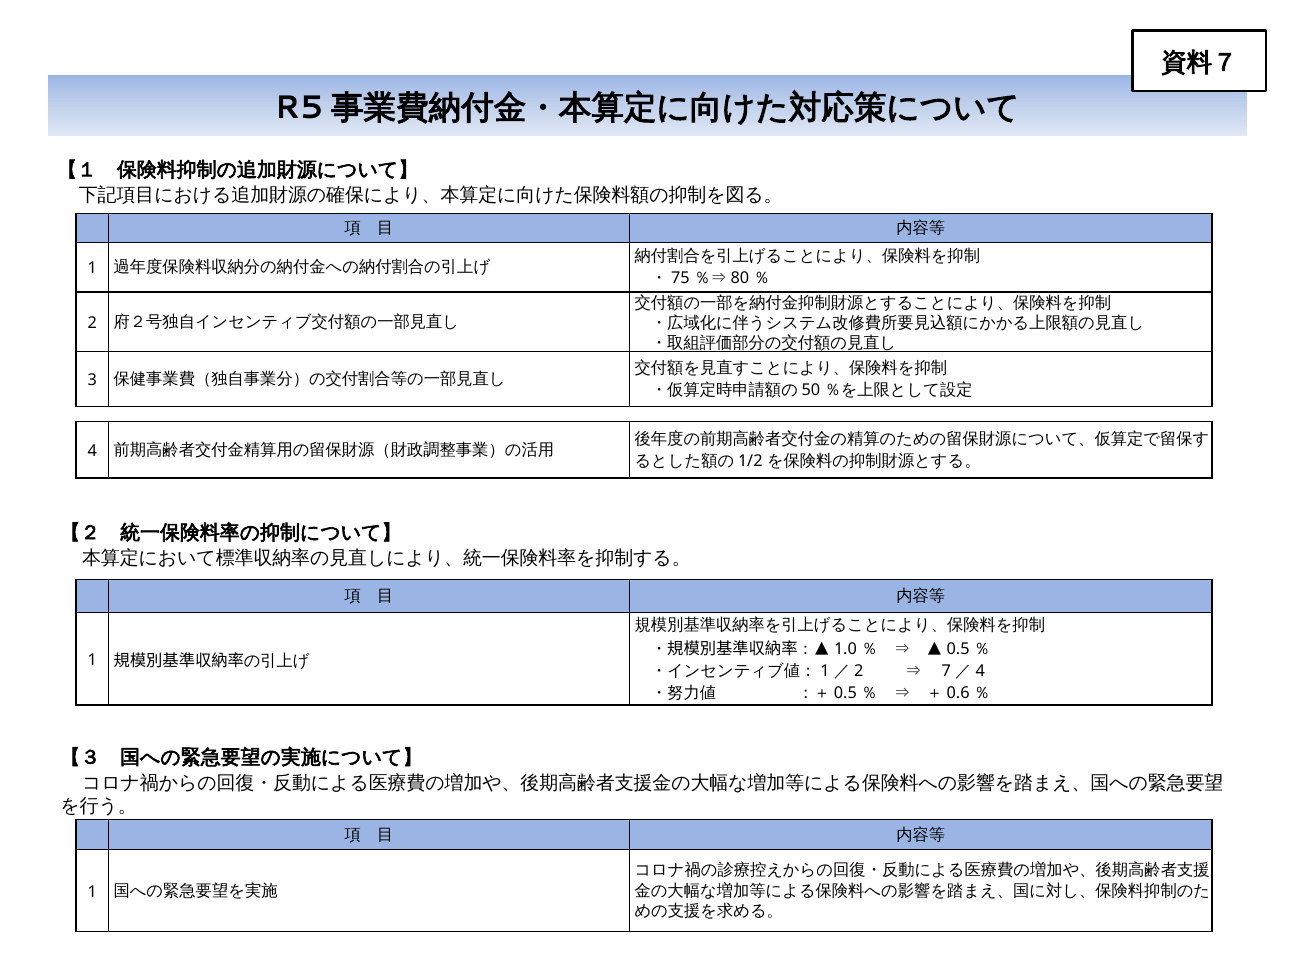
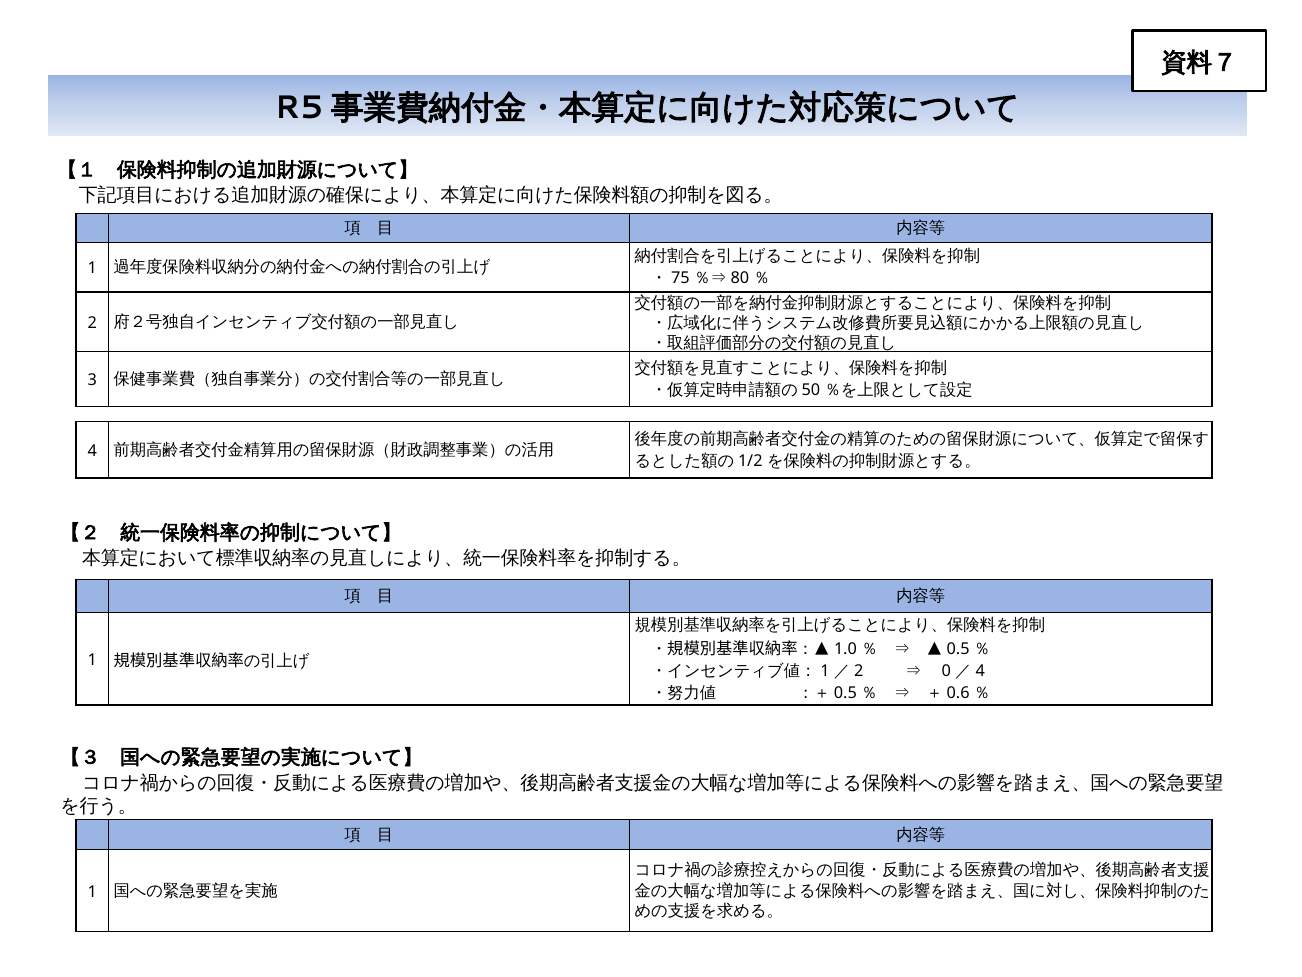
7: 7 -> 0
